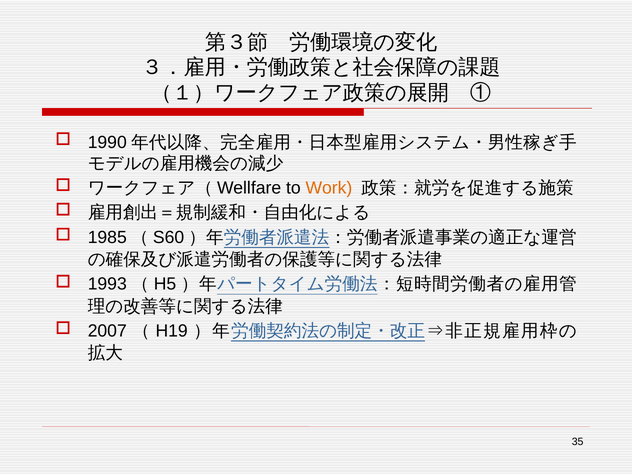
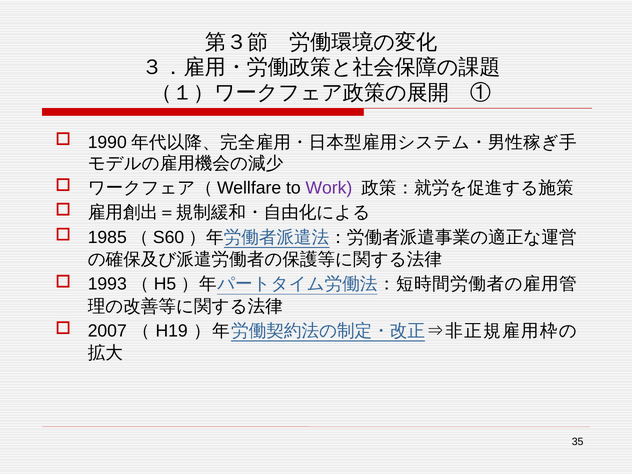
Work colour: orange -> purple
